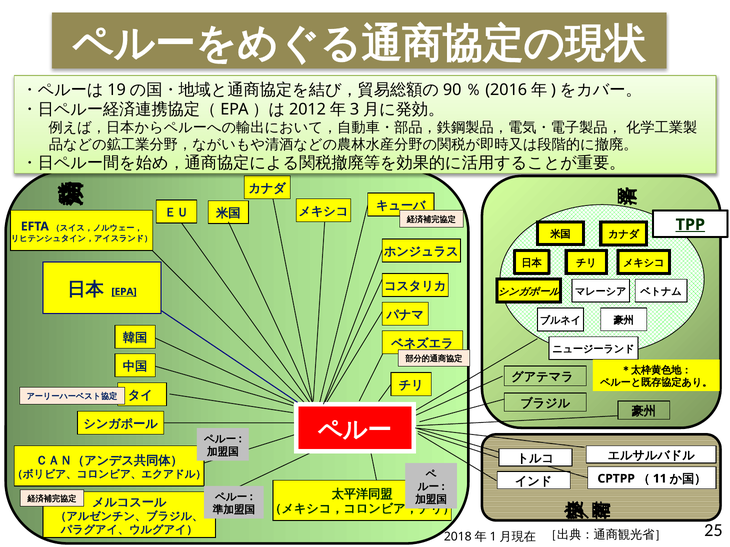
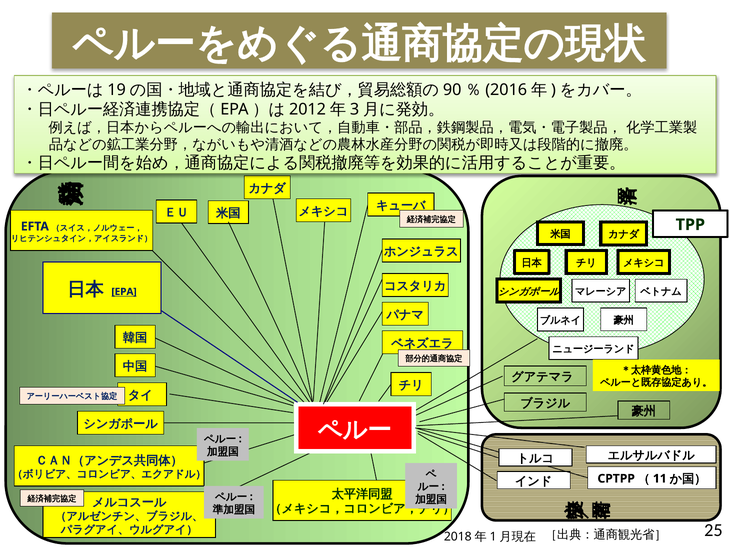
TPP underline: present -> none
